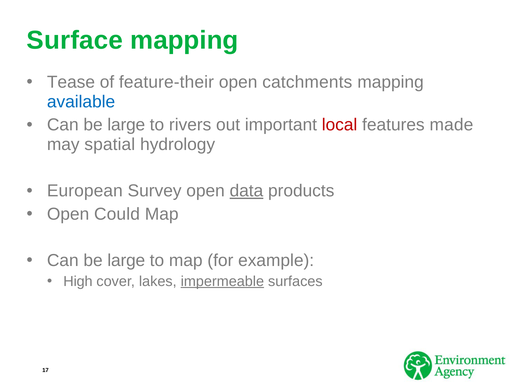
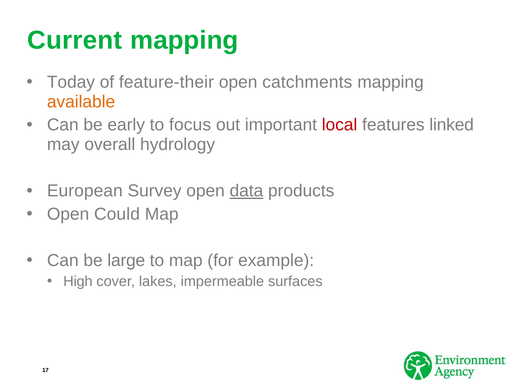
Surface: Surface -> Current
Tease: Tease -> Today
available colour: blue -> orange
large at (126, 125): large -> early
rivers: rivers -> focus
made: made -> linked
spatial: spatial -> overall
impermeable underline: present -> none
